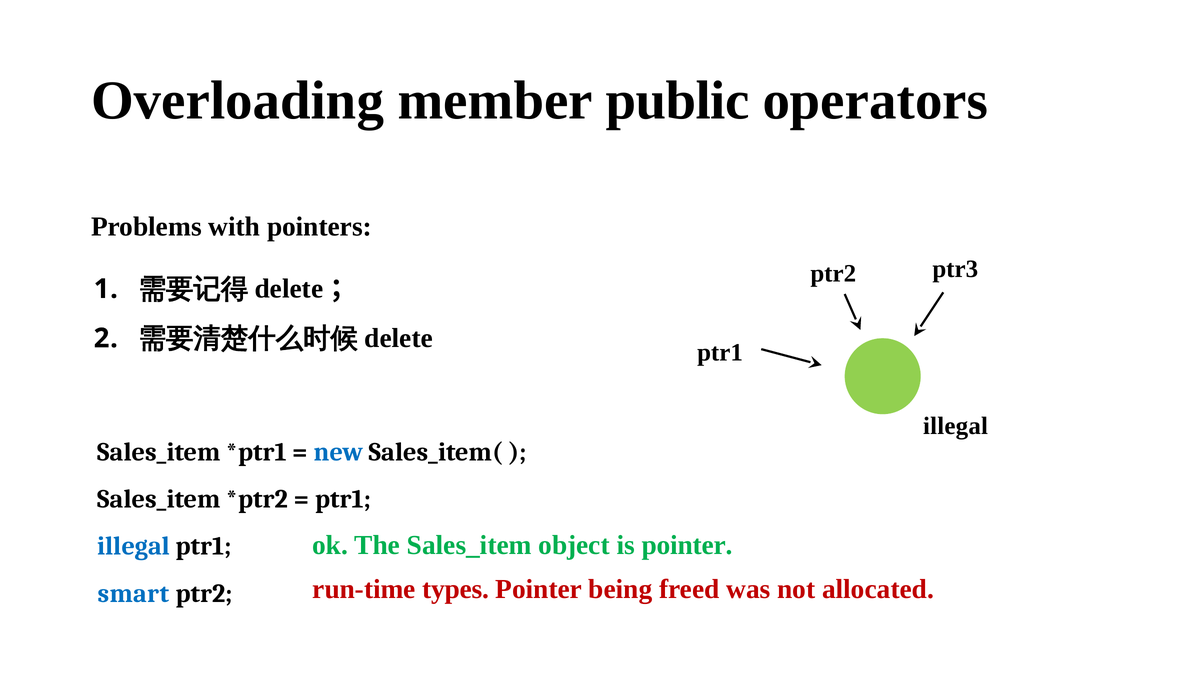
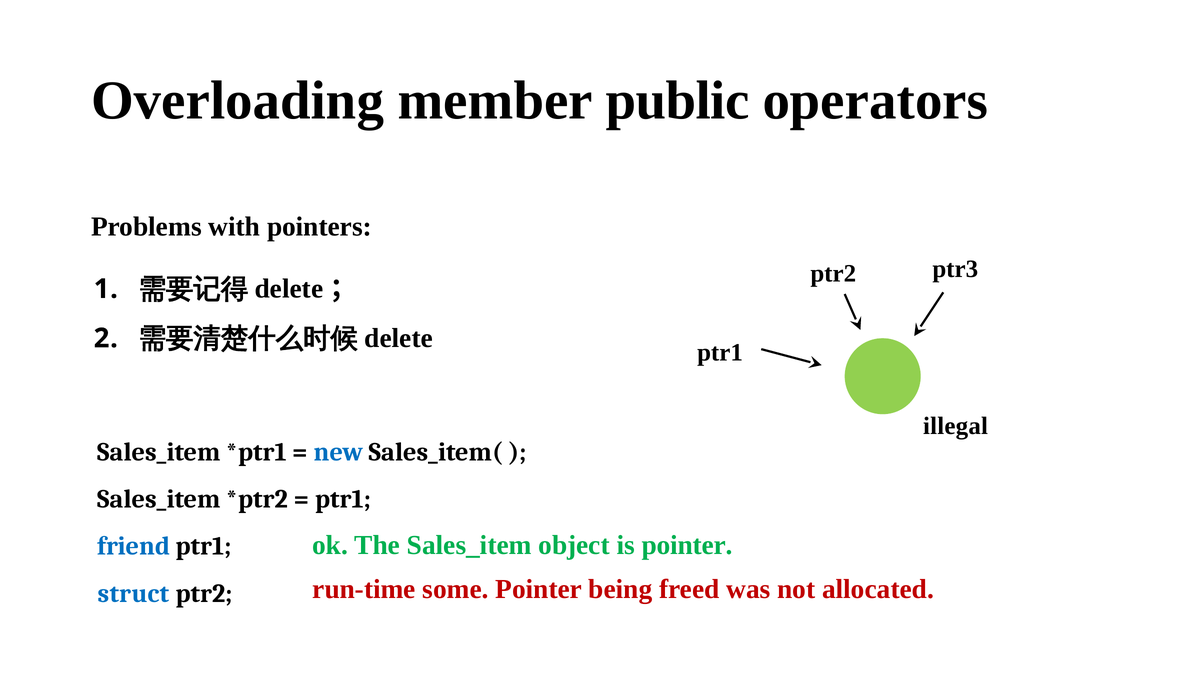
illegal at (134, 546): illegal -> friend
types: types -> some
smart: smart -> struct
